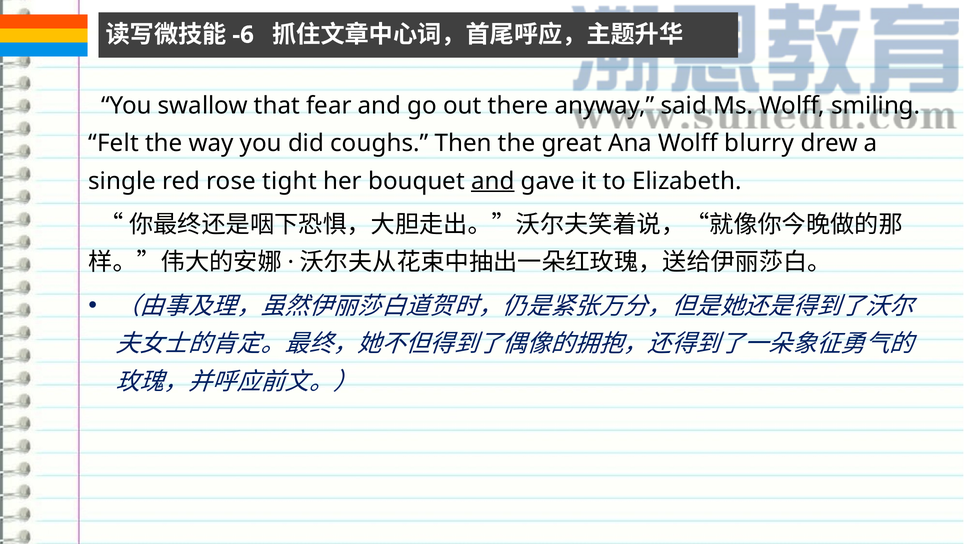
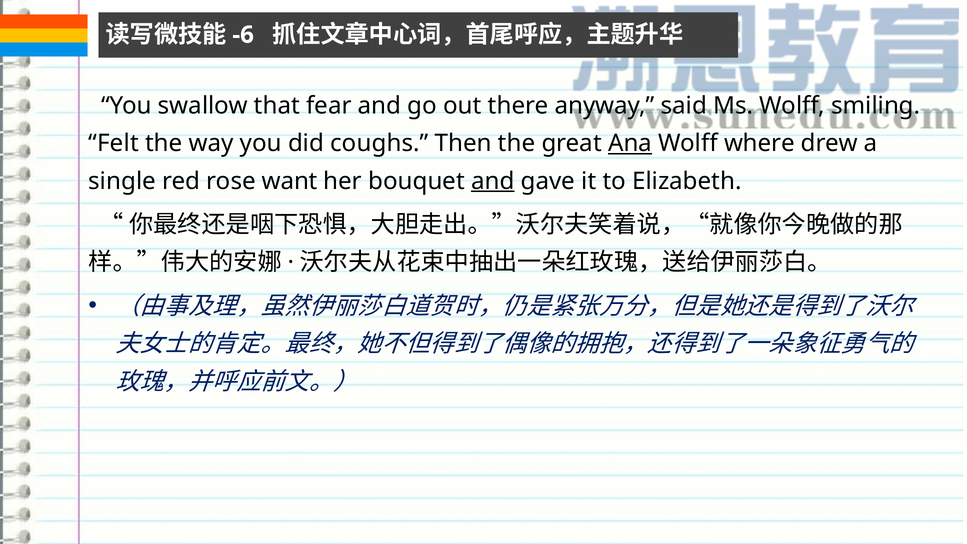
Ana underline: none -> present
blurry: blurry -> where
tight: tight -> want
